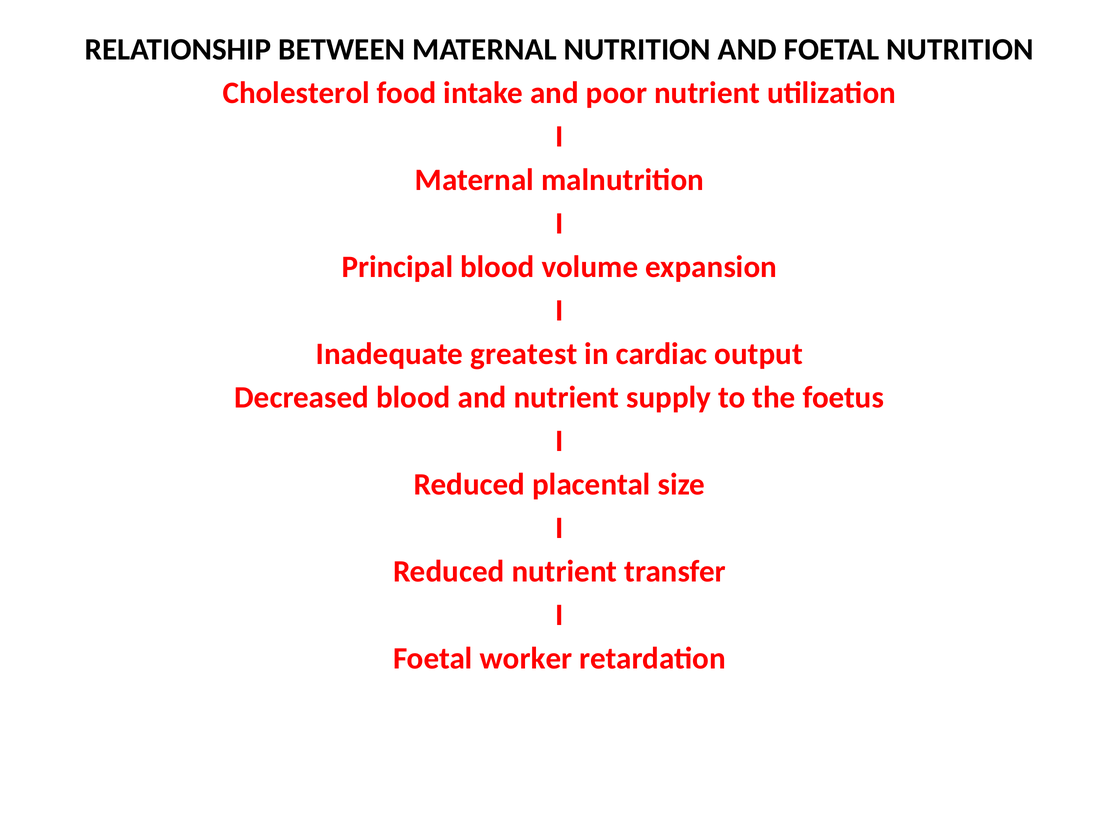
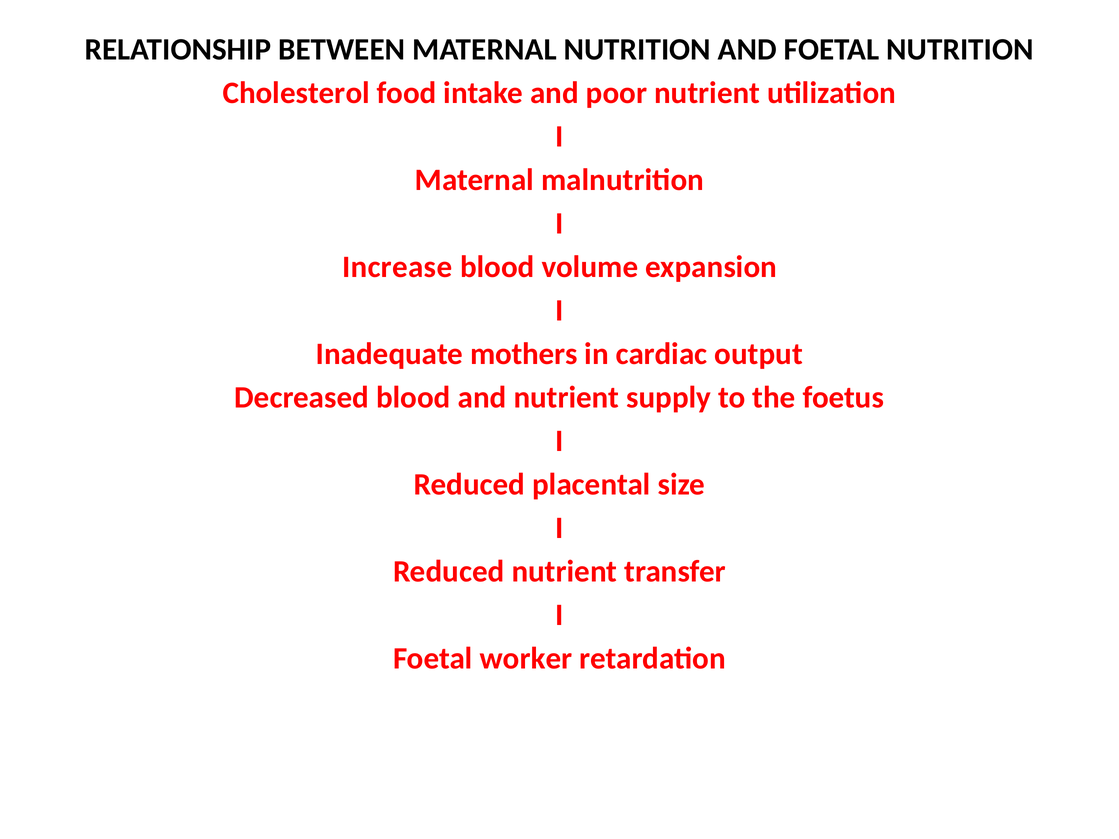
Principal: Principal -> Increase
greatest: greatest -> mothers
